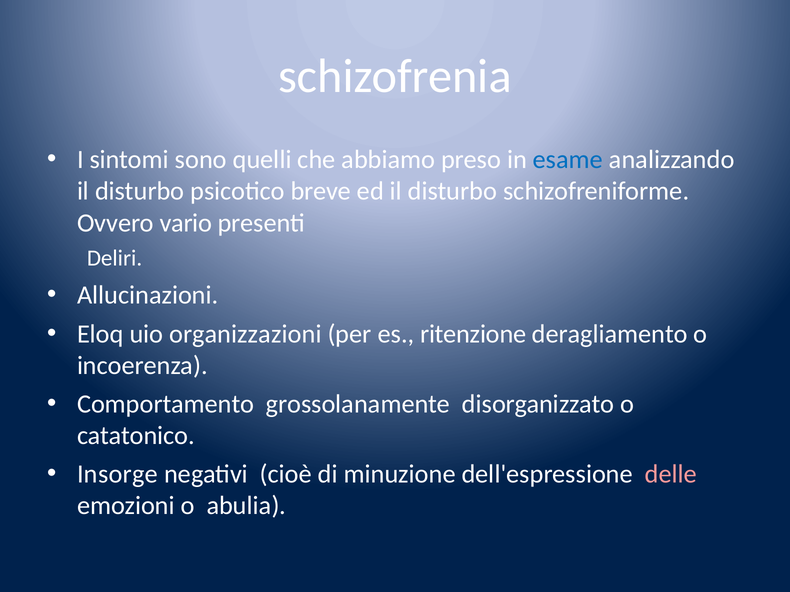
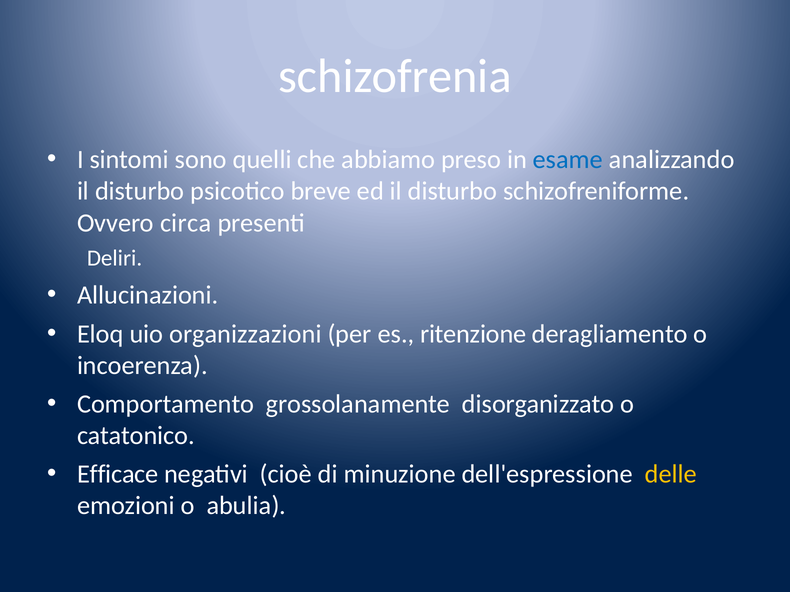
vario: vario -> circa
Insorge: Insorge -> Efficace
delle colour: pink -> yellow
